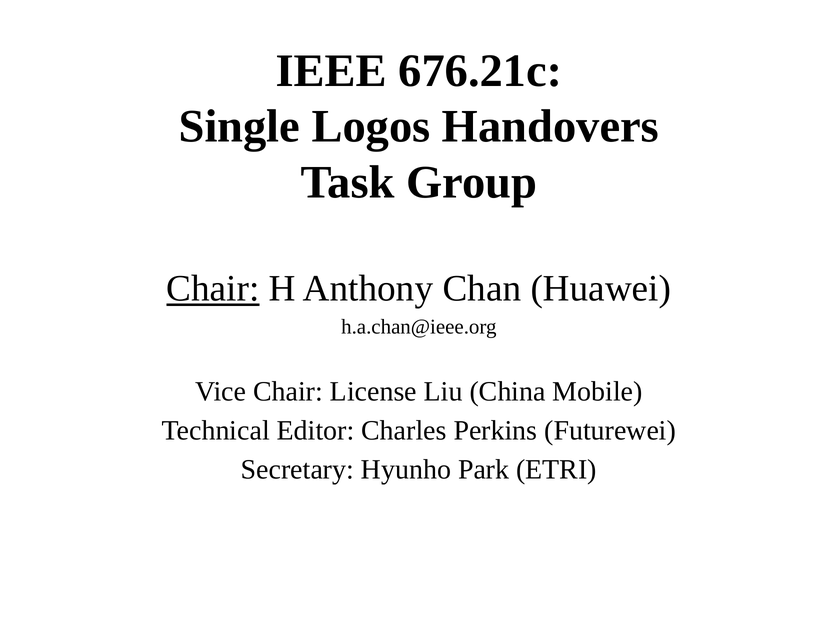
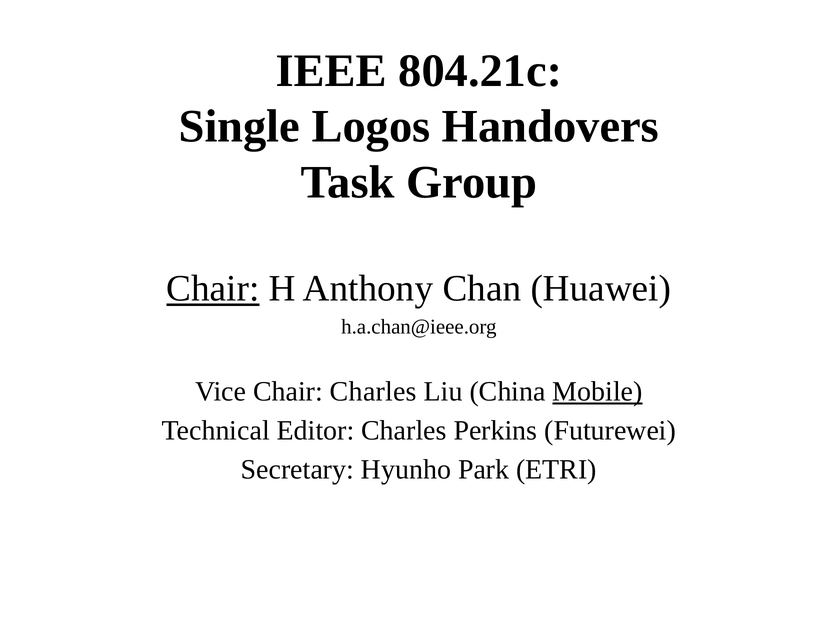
676.21c: 676.21c -> 804.21c
Chair License: License -> Charles
Mobile underline: none -> present
